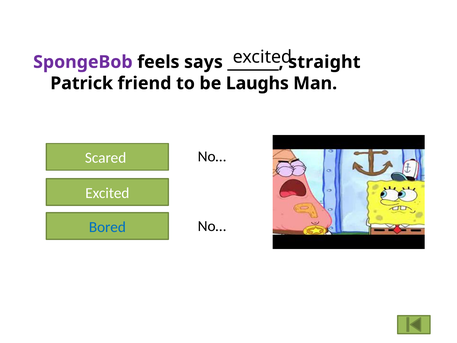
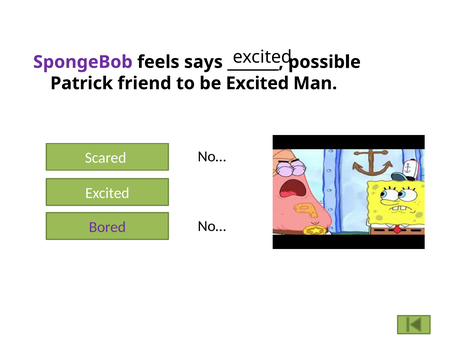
straight: straight -> possible
be Laughs: Laughs -> Excited
Bored colour: blue -> purple
